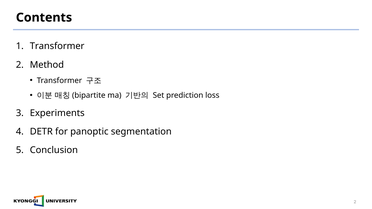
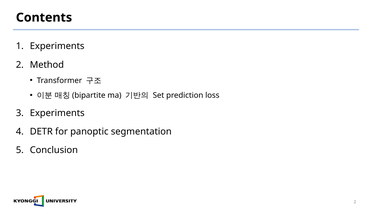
Transformer at (57, 46): Transformer -> Experiments
